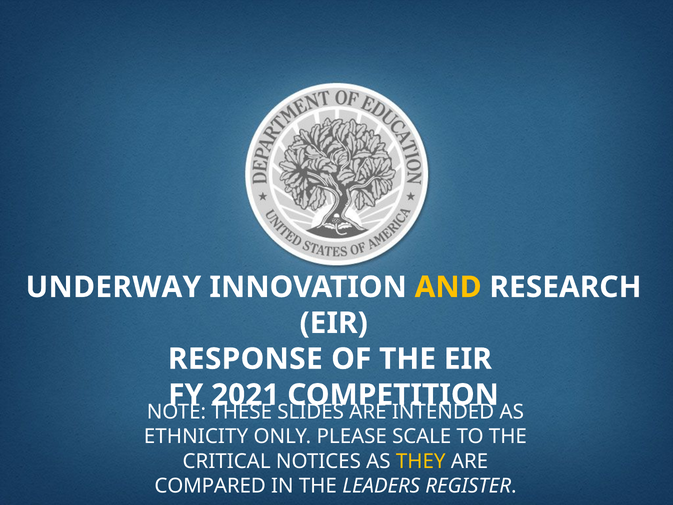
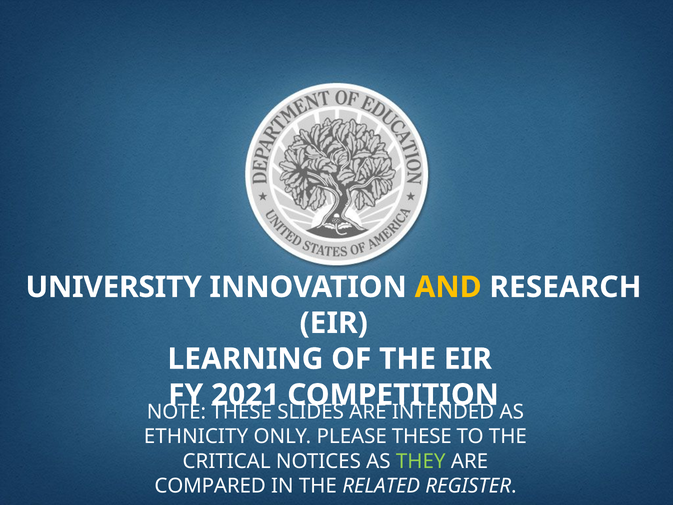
UNDERWAY: UNDERWAY -> UNIVERSITY
RESPONSE: RESPONSE -> LEARNING
PLEASE SCALE: SCALE -> THESE
THEY colour: yellow -> light green
LEADERS: LEADERS -> RELATED
